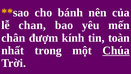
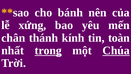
chan: chan -> xứng
đượm: đượm -> thánh
trong underline: none -> present
